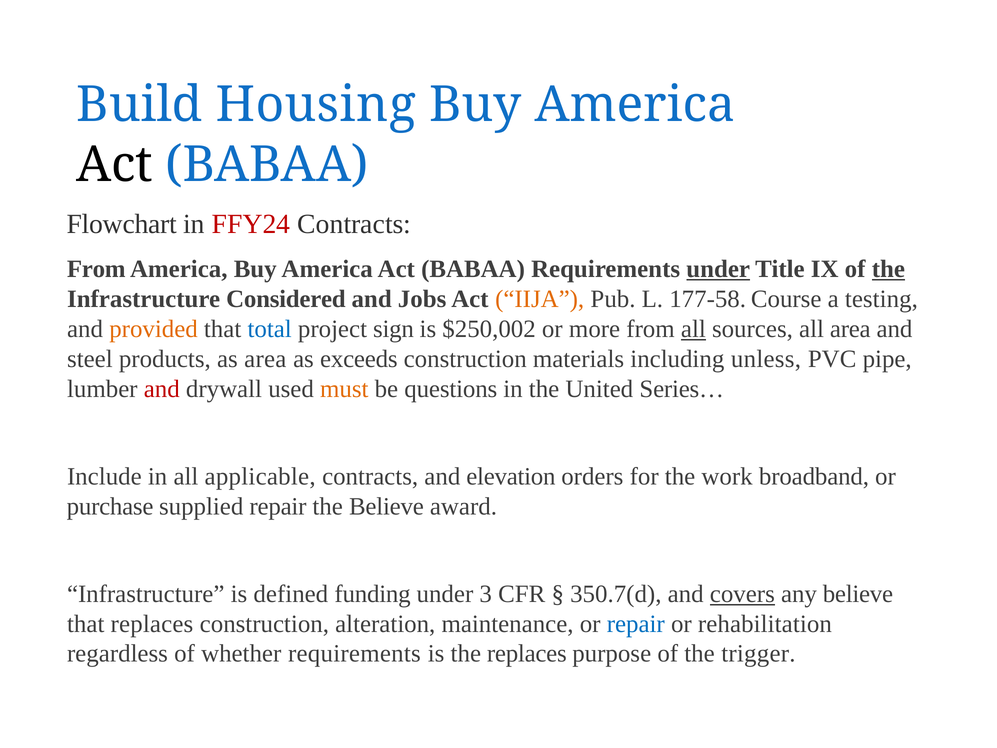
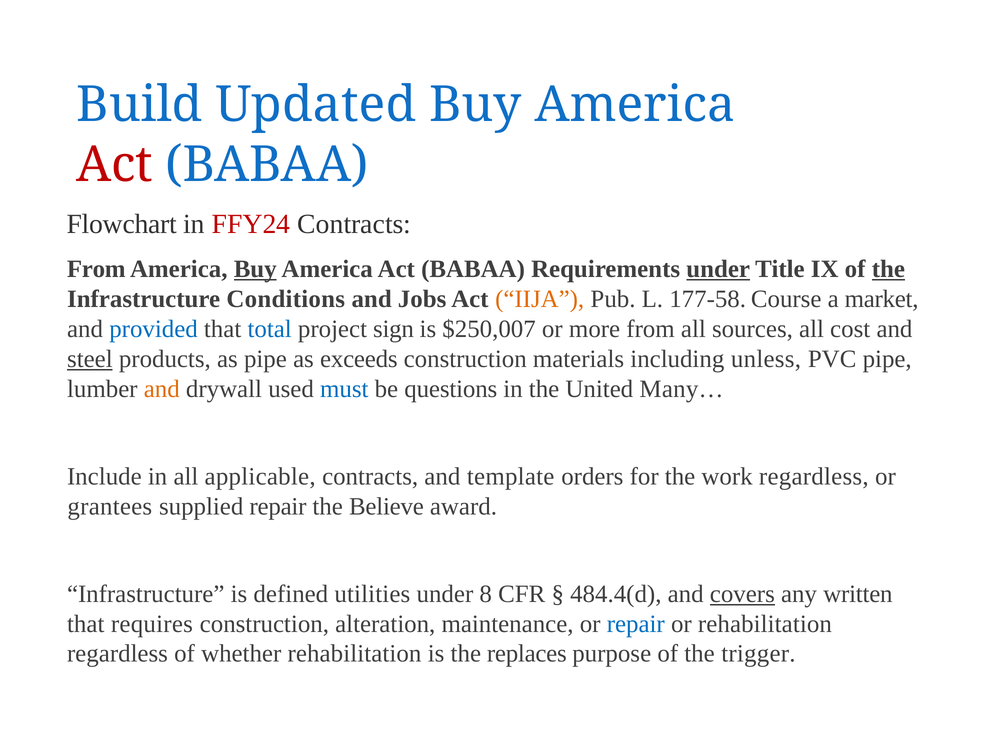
Housing: Housing -> Updated
Act at (115, 165) colour: black -> red
Buy at (255, 269) underline: none -> present
Considered: Considered -> Conditions
testing: testing -> market
provided colour: orange -> blue
$250,002: $250,002 -> $250,007
all at (693, 329) underline: present -> none
all area: area -> cost
steel underline: none -> present
as area: area -> pipe
and at (162, 389) colour: red -> orange
must colour: orange -> blue
Series…: Series… -> Many…
elevation: elevation -> template
work broadband: broadband -> regardless
purchase: purchase -> grantees
funding: funding -> utilities
3: 3 -> 8
350.7(d: 350.7(d -> 484.4(d
any believe: believe -> written
that replaces: replaces -> requires
whether requirements: requirements -> rehabilitation
